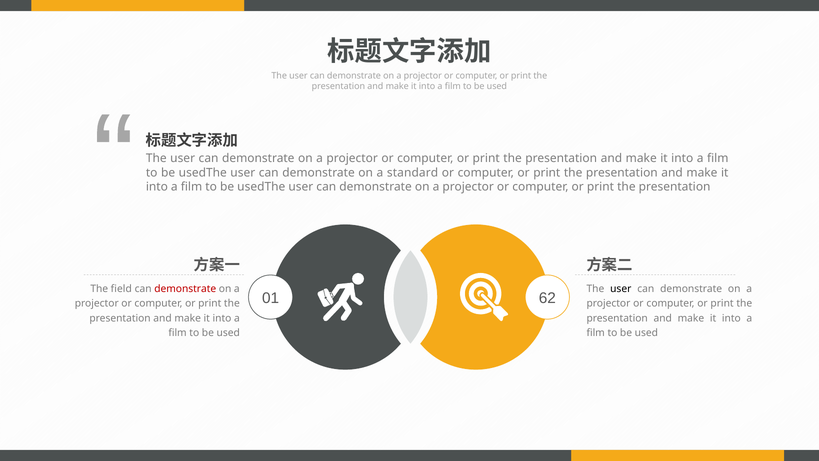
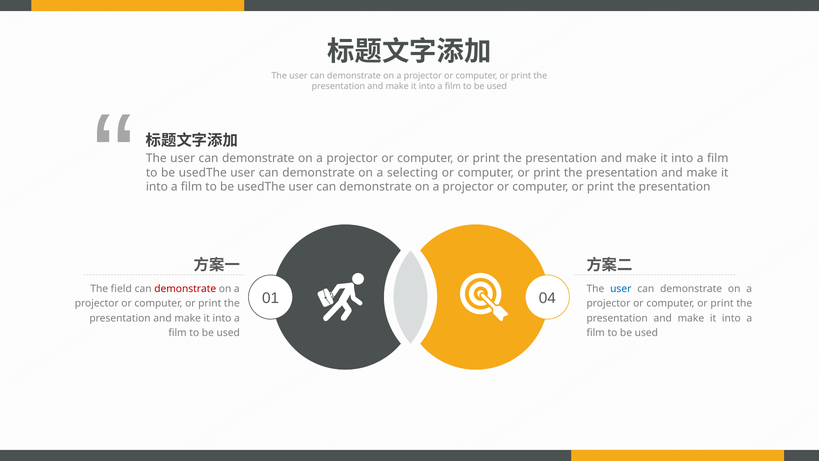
standard: standard -> selecting
user at (621, 288) colour: black -> blue
62: 62 -> 04
